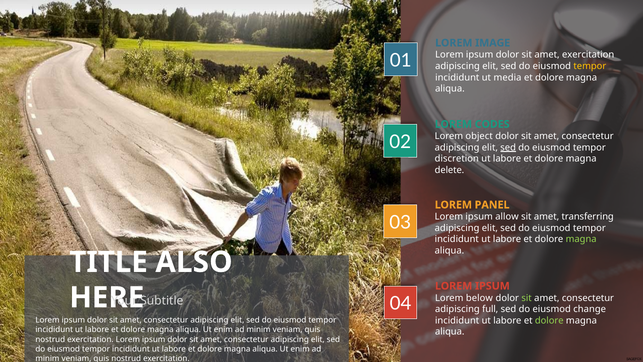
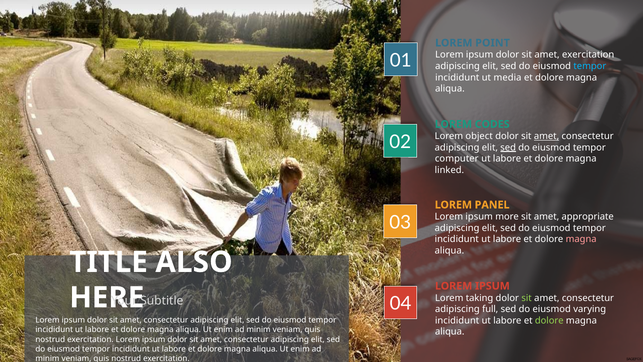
IMAGE: IMAGE -> POINT
tempor at (590, 66) colour: yellow -> light blue
amet at (547, 136) underline: none -> present
discretion: discretion -> computer
delete: delete -> linked
allow: allow -> more
transferring: transferring -> appropriate
magna at (581, 239) colour: light green -> pink
below: below -> taking
change: change -> varying
